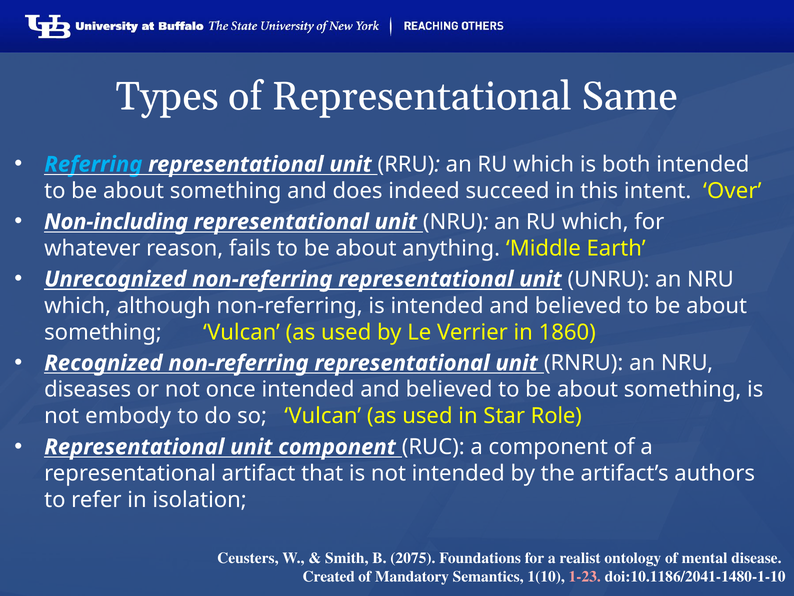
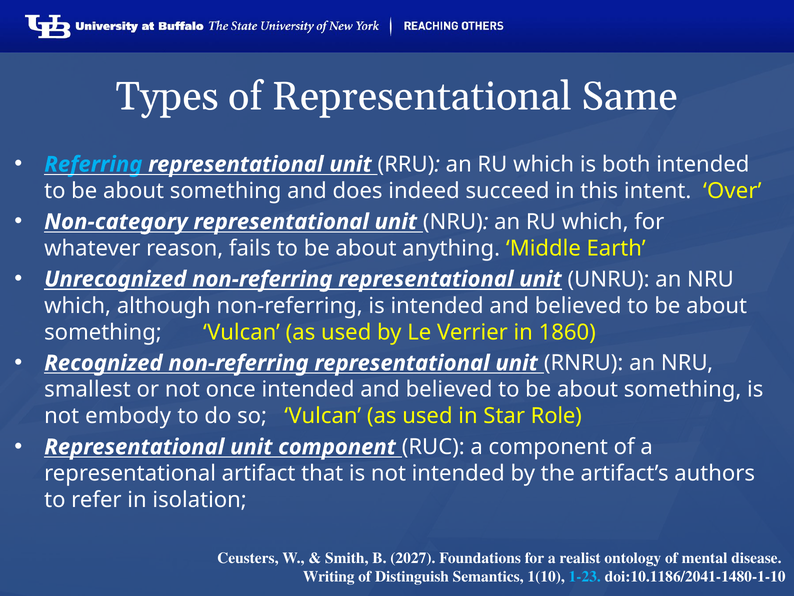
Non-including: Non-including -> Non-category
diseases: diseases -> smallest
2075: 2075 -> 2027
Created: Created -> Writing
Mandatory: Mandatory -> Distinguish
1-23 colour: pink -> light blue
